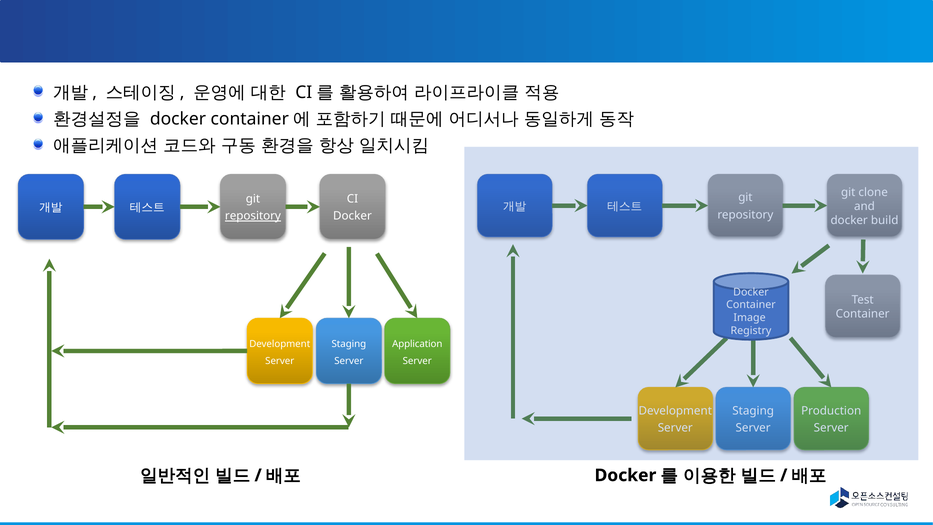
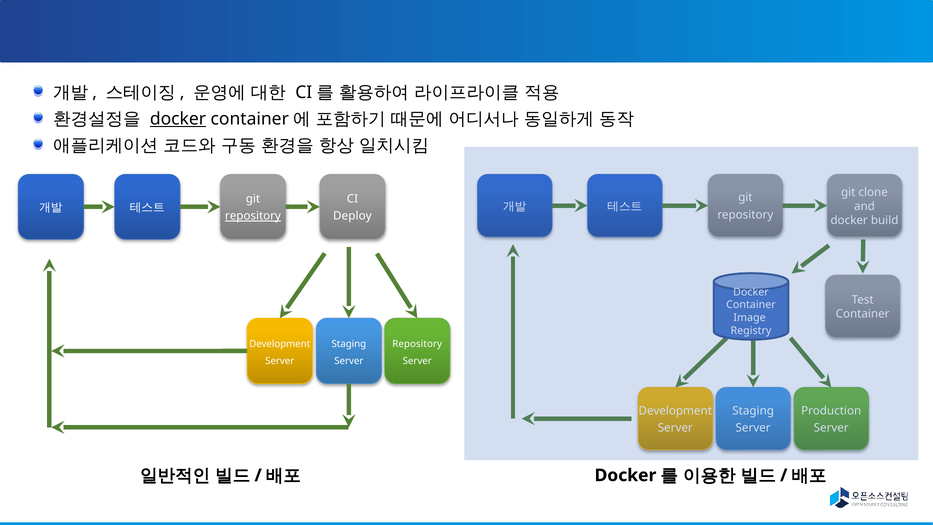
docker at (178, 119) underline: none -> present
Docker at (352, 216): Docker -> Deploy
Application at (417, 344): Application -> Repository
